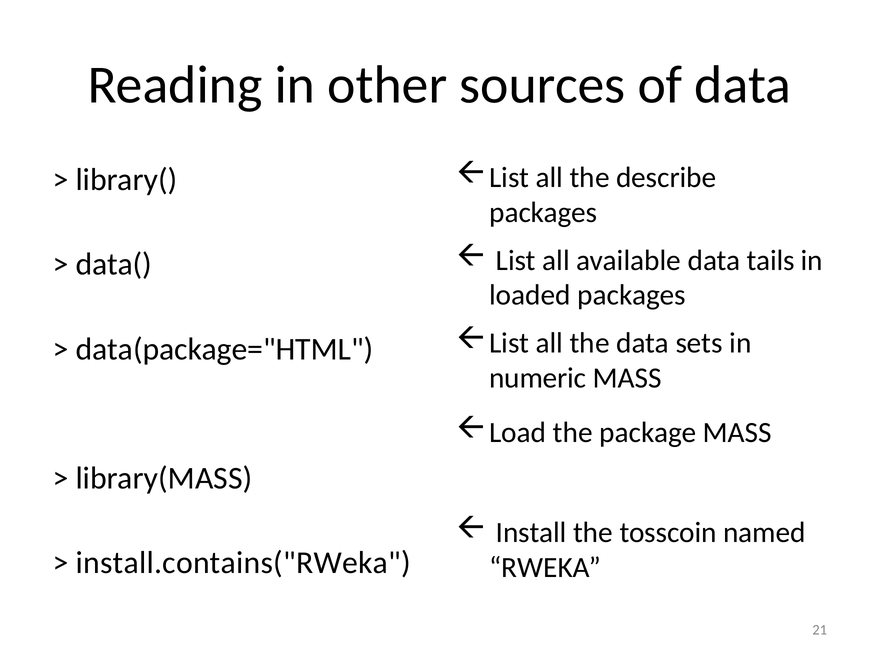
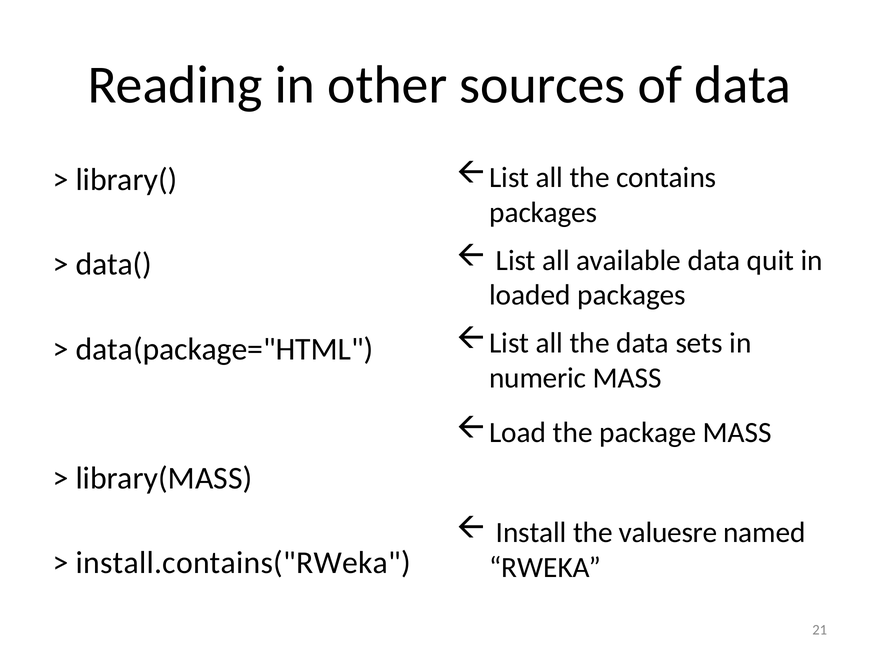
describe: describe -> contains
tails: tails -> quit
tosscoin: tosscoin -> valuesre
